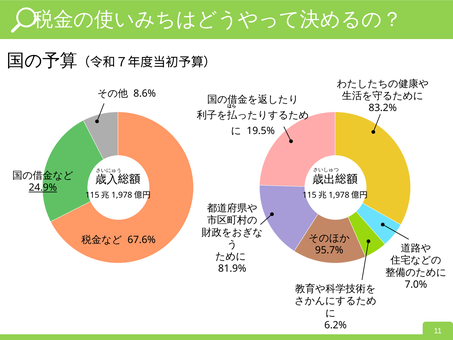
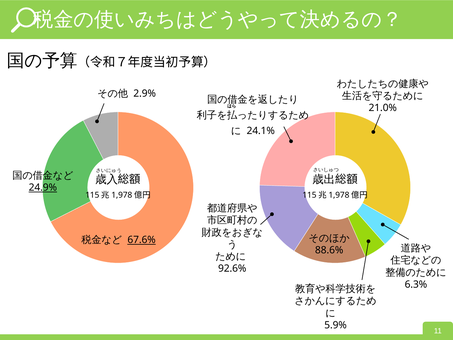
8.6%: 8.6% -> 2.9%
83.2%: 83.2% -> 21.0%
19.5%: 19.5% -> 24.1%
67.6% underline: none -> present
95.7%: 95.7% -> 88.6%
81.9%: 81.9% -> 92.6%
7.0%: 7.0% -> 6.3%
6.2%: 6.2% -> 5.9%
